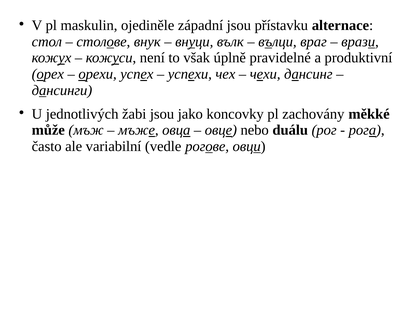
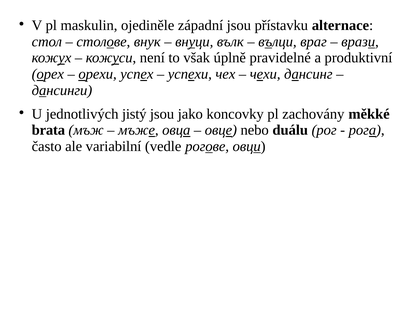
žabi: žabi -> jistý
může: může -> brata
